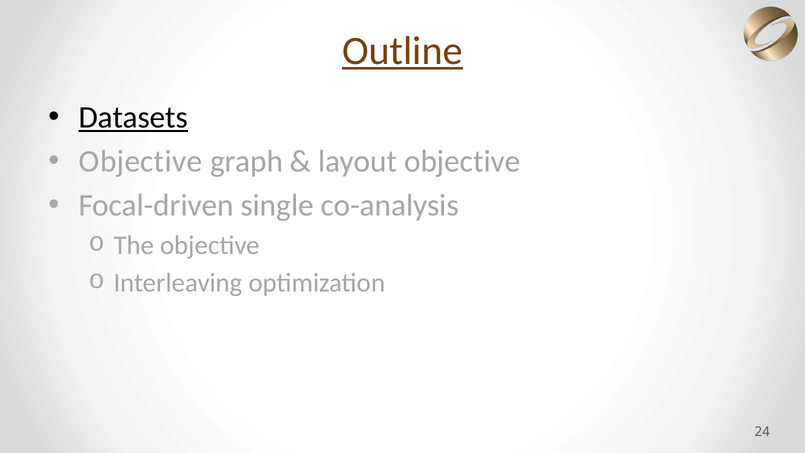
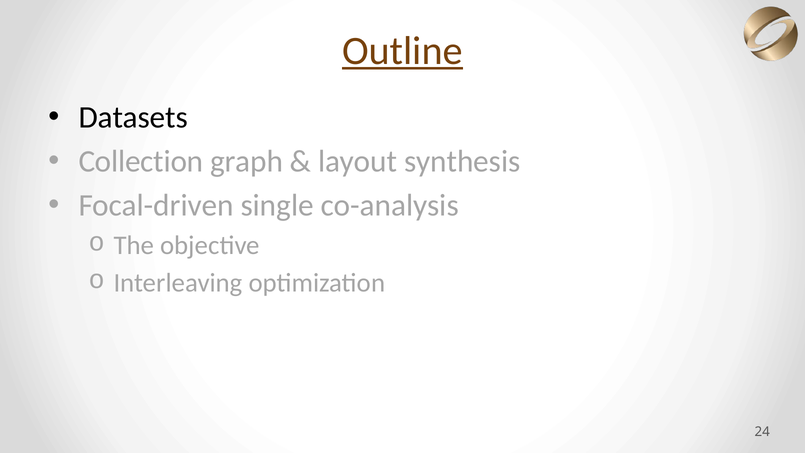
Datasets underline: present -> none
Objective at (141, 161): Objective -> Collection
layout objective: objective -> synthesis
